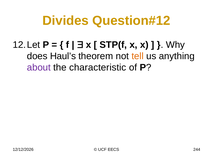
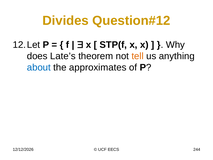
Haul’s: Haul’s -> Late’s
about colour: purple -> blue
characteristic: characteristic -> approximates
